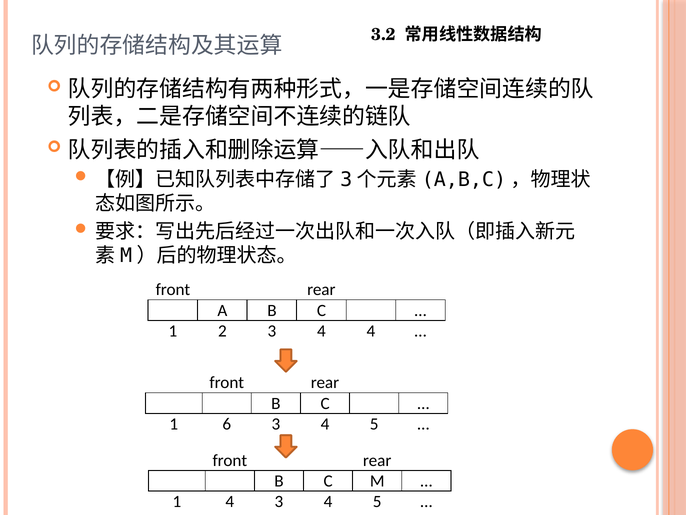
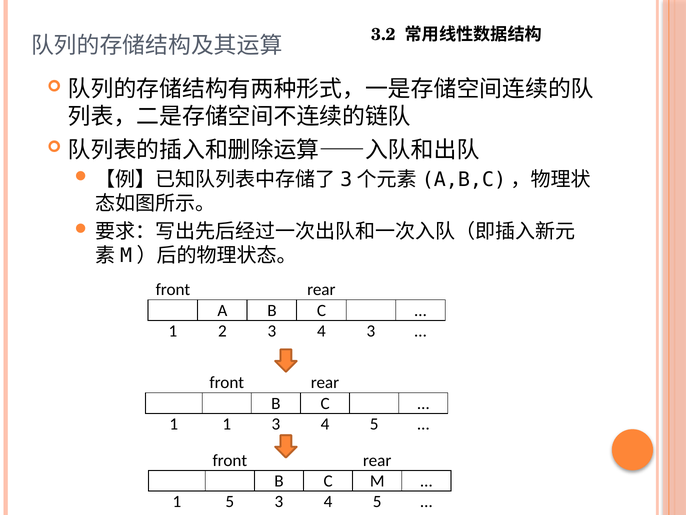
4 4: 4 -> 3
1 6: 6 -> 1
1 4: 4 -> 5
